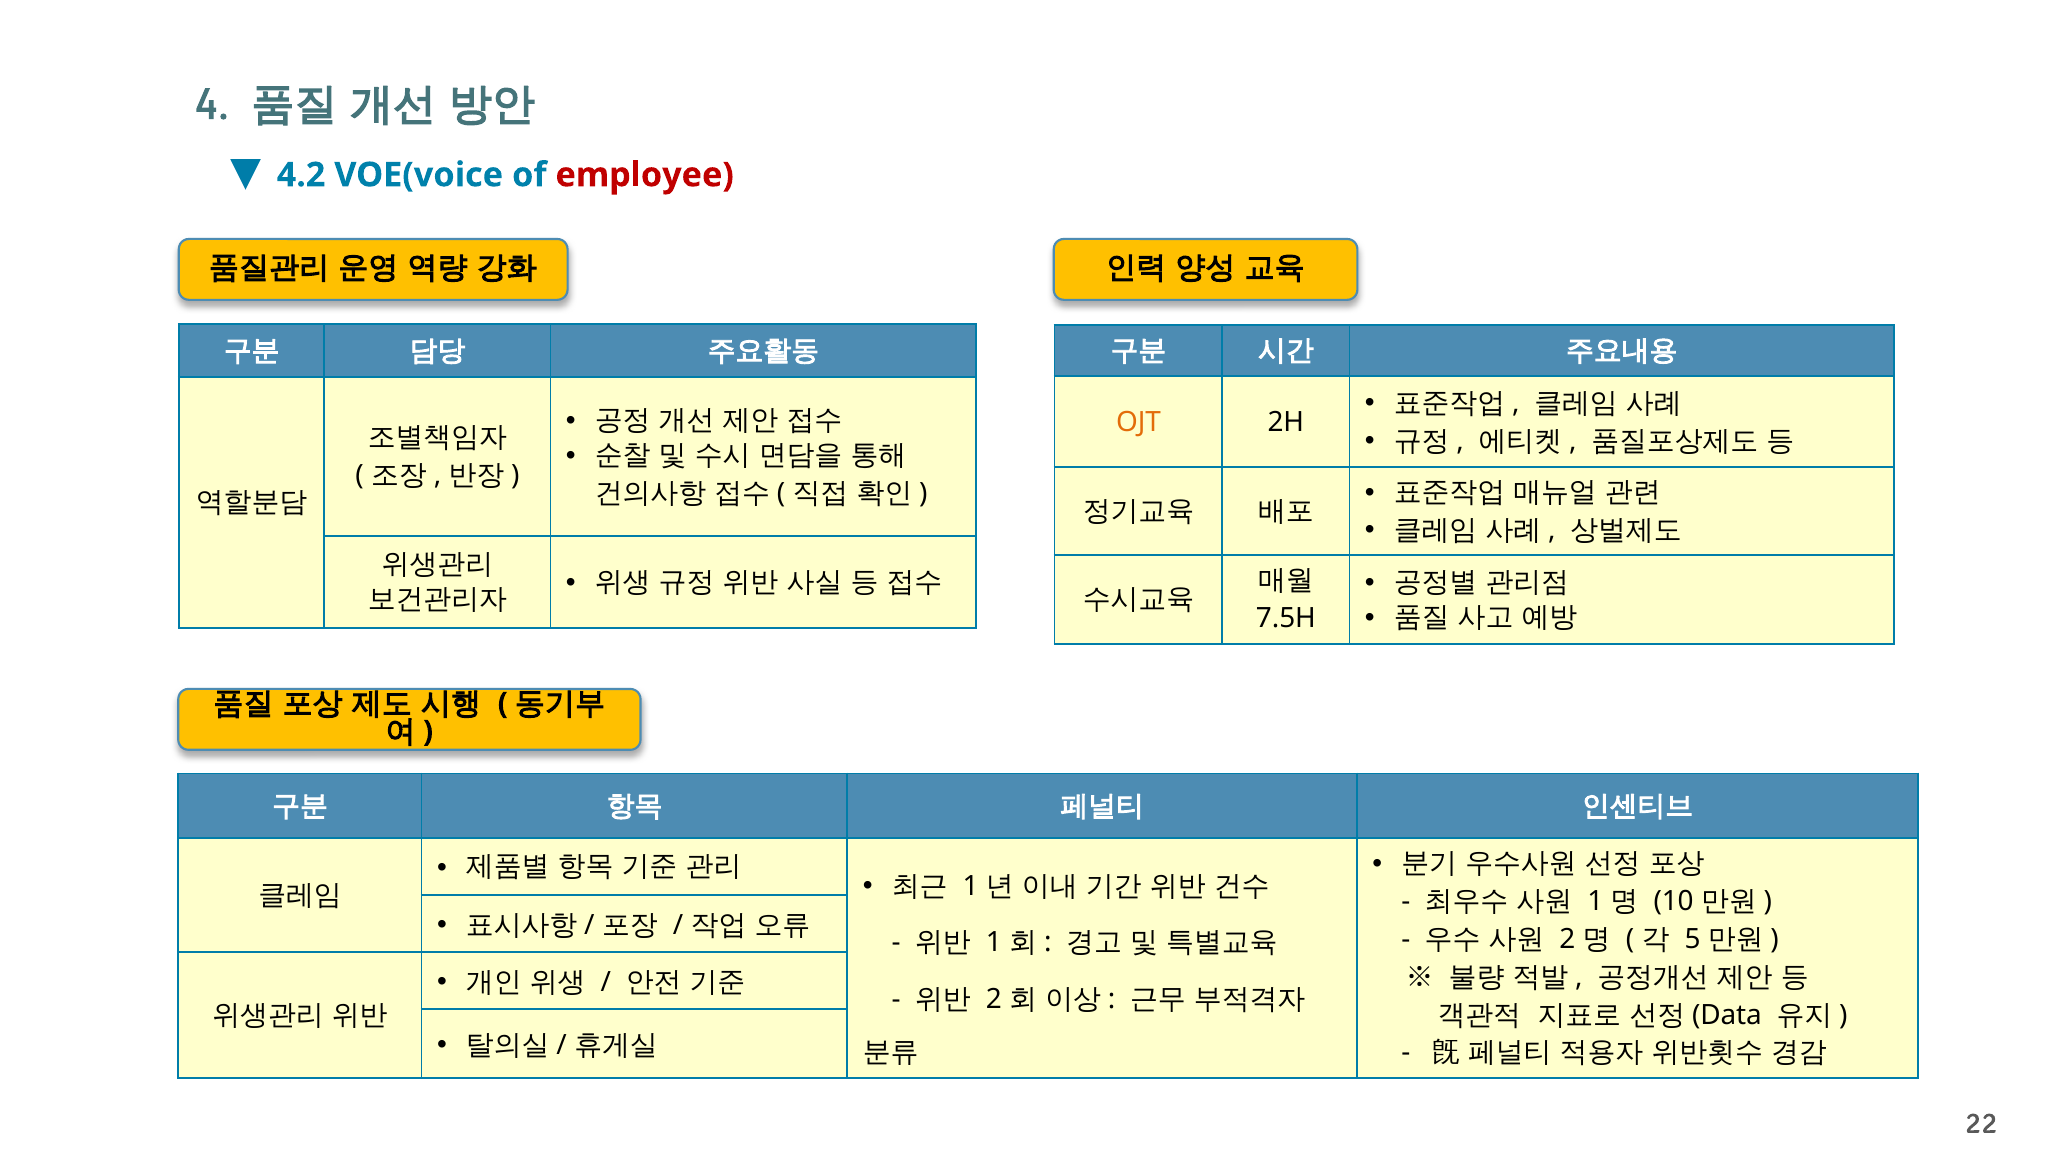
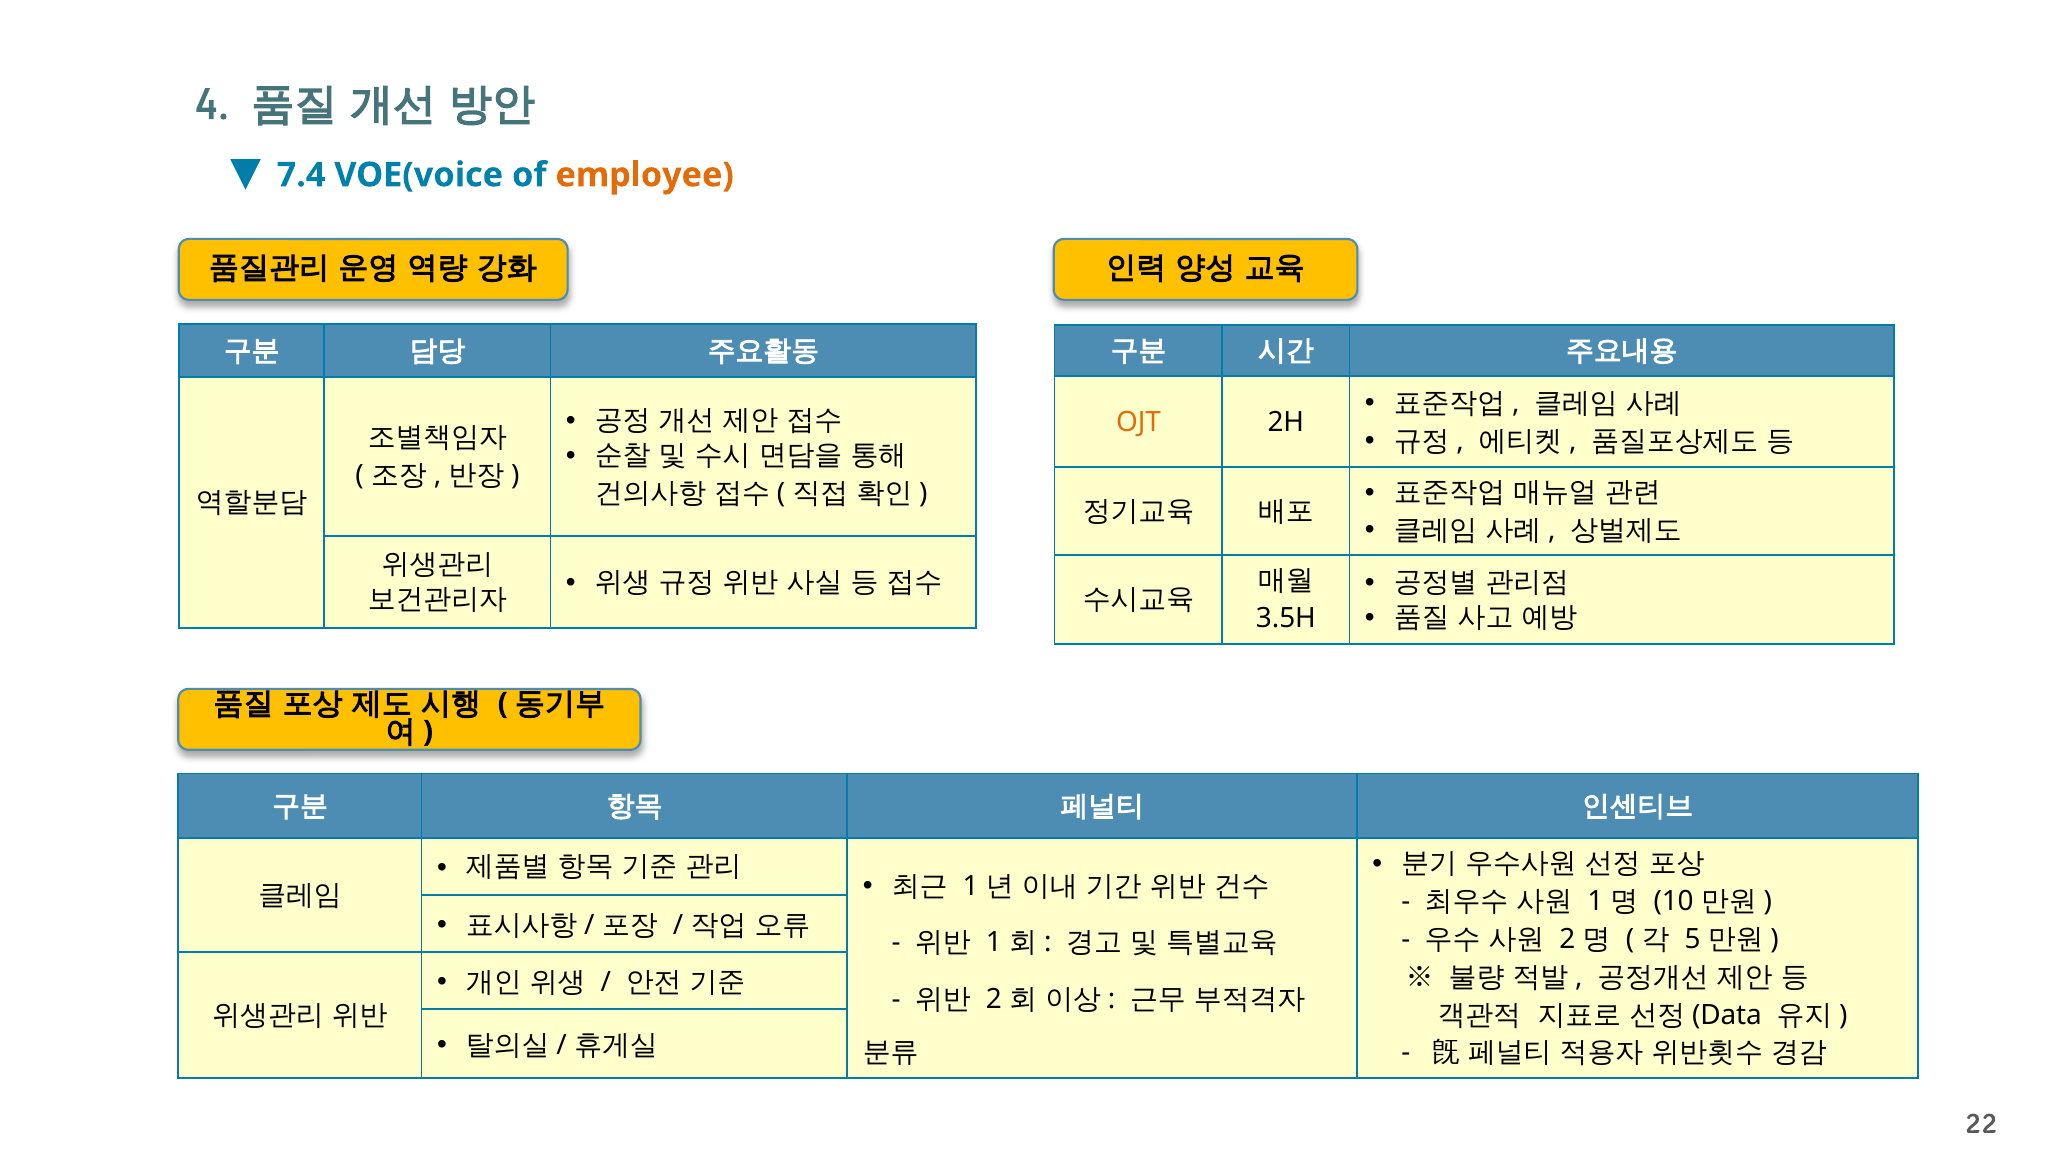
4.2: 4.2 -> 7.4
employee colour: red -> orange
7.5H: 7.5H -> 3.5H
